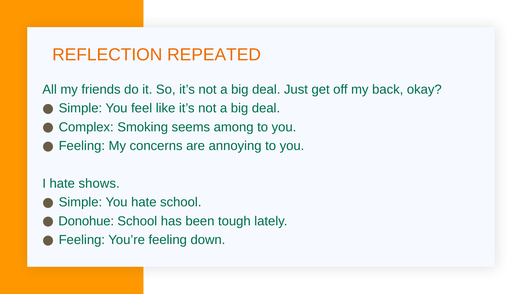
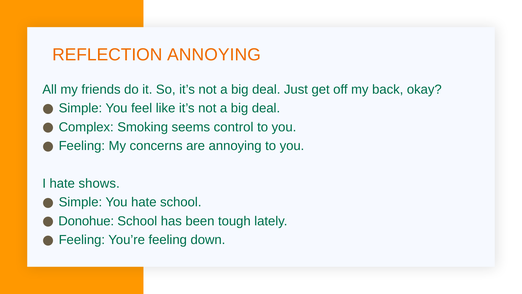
REFLECTION REPEATED: REPEATED -> ANNOYING
among: among -> control
